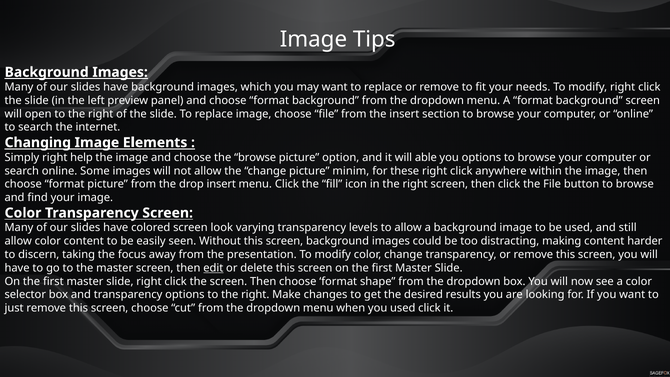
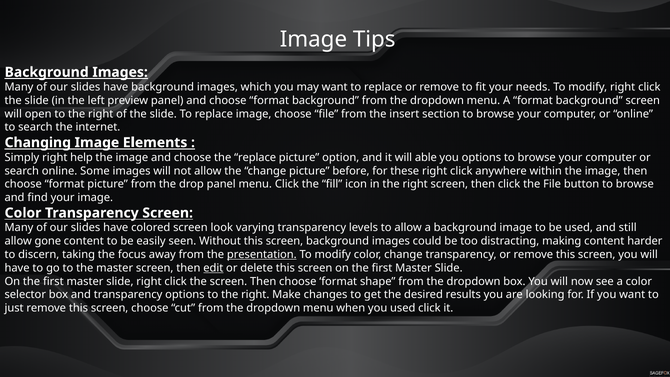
the browse: browse -> replace
minim: minim -> before
drop insert: insert -> panel
allow color: color -> gone
presentation underline: none -> present
